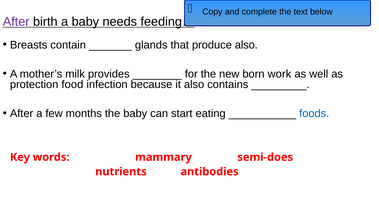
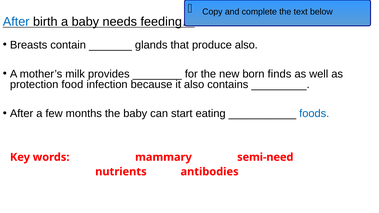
After at (16, 22) colour: purple -> blue
work: work -> finds
semi-does: semi-does -> semi-need
